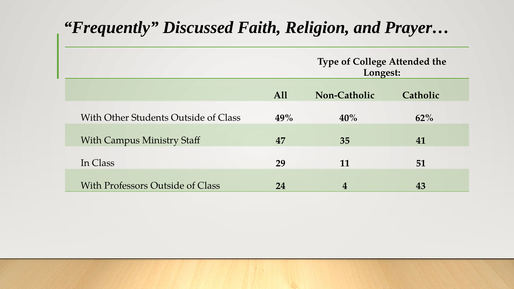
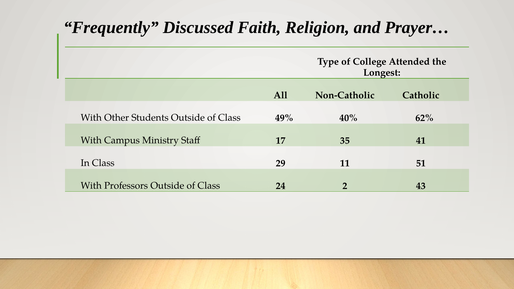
47: 47 -> 17
4: 4 -> 2
